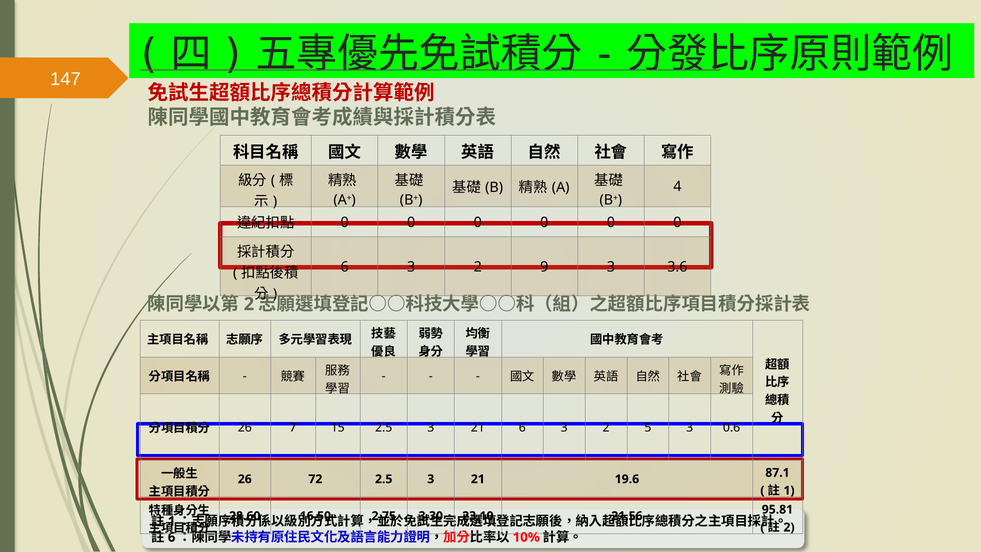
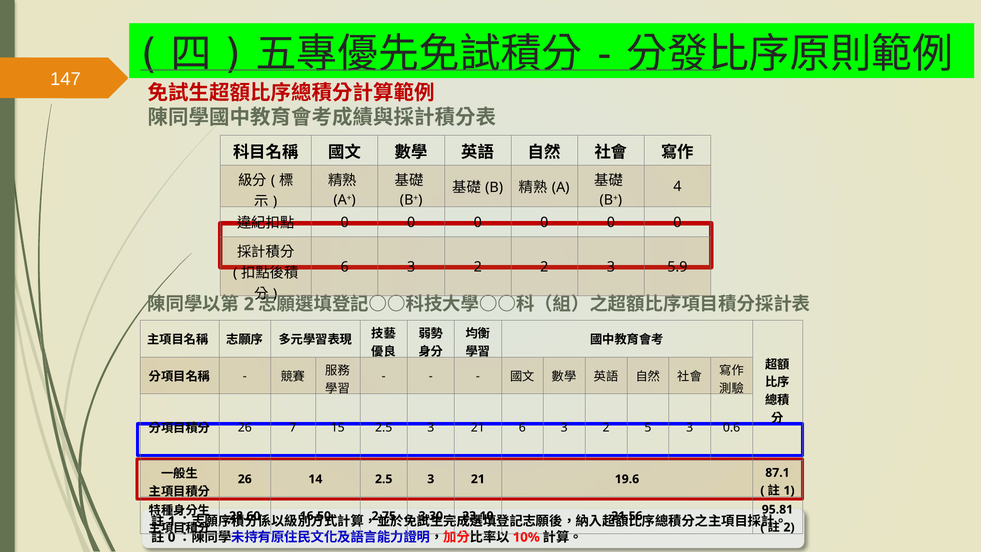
2 9: 9 -> 2
3.6: 3.6 -> 5.9
72: 72 -> 14
6 at (172, 537): 6 -> 0
